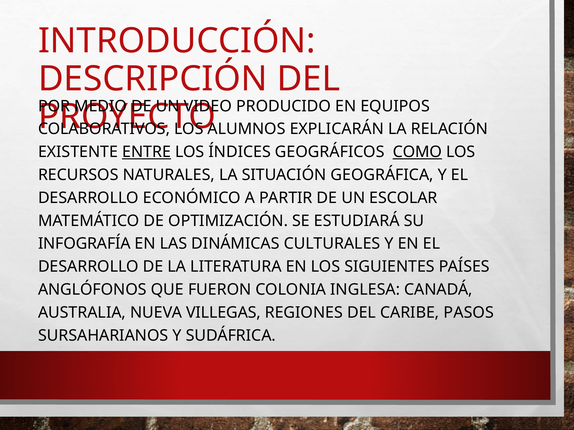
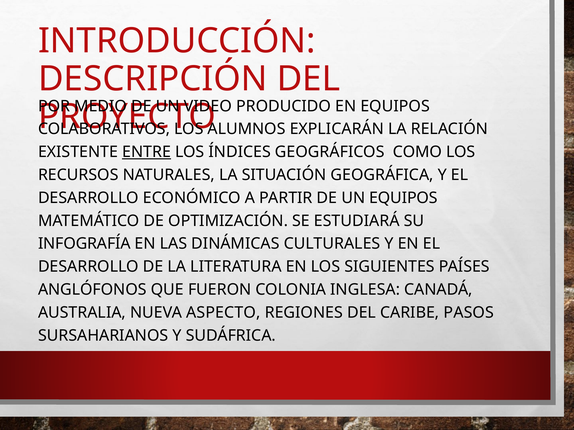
COMO underline: present -> none
UN ESCOLAR: ESCOLAR -> EQUIPOS
VILLEGAS: VILLEGAS -> ASPECTO
